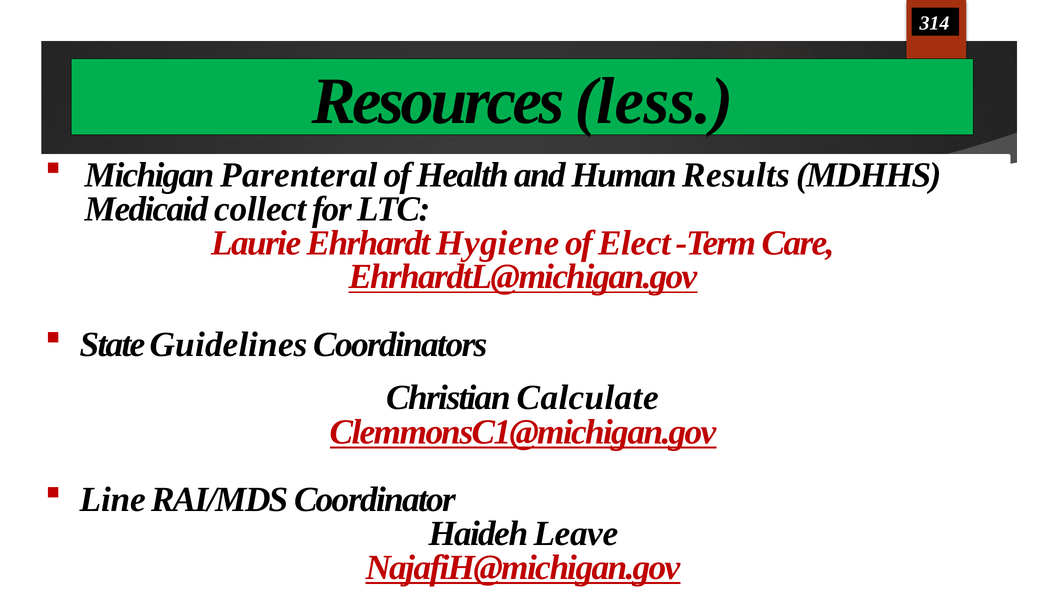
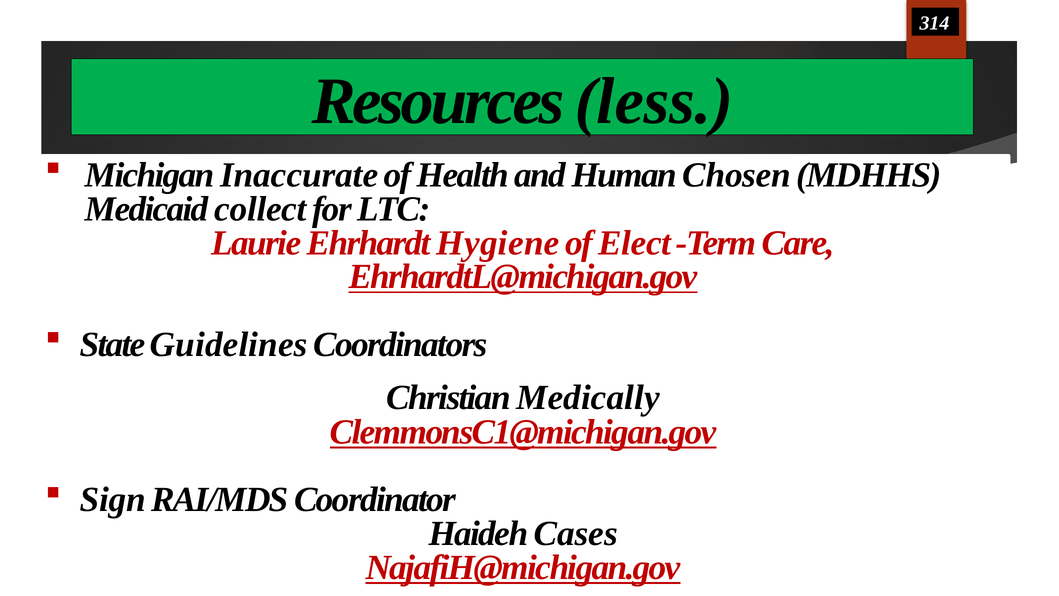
Parenteral: Parenteral -> Inaccurate
Results: Results -> Chosen
Calculate: Calculate -> Medically
Line: Line -> Sign
Leave: Leave -> Cases
